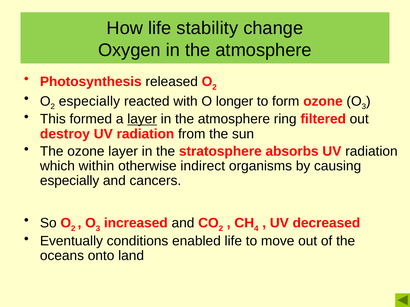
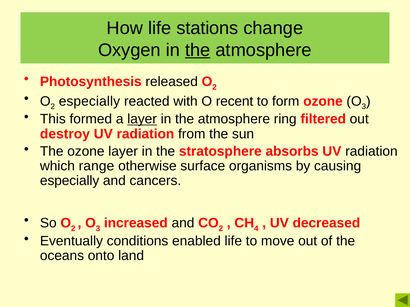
stability: stability -> stations
the at (198, 50) underline: none -> present
longer: longer -> recent
within: within -> range
indirect: indirect -> surface
